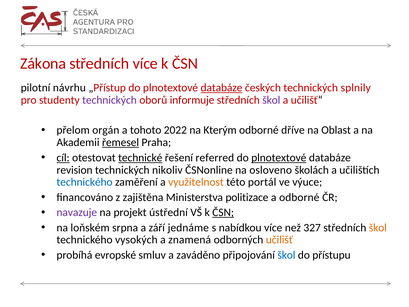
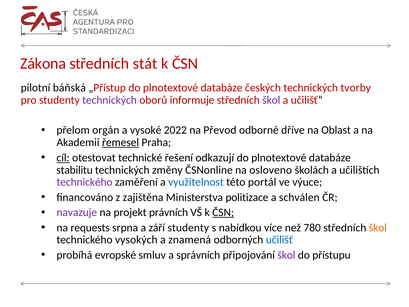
středních více: více -> stát
návrhu: návrhu -> báňská
databáze at (222, 88) underline: present -> none
splnily: splnily -> tvorby
tohoto: tohoto -> vysoké
Kterým: Kterým -> Převod
technické underline: present -> none
referred: referred -> odkazují
plnotextové at (279, 157) underline: present -> none
revision: revision -> stabilitu
nikoliv: nikoliv -> změny
technického at (85, 182) colour: blue -> purple
využitelnost colour: orange -> blue
a odborné: odborné -> schválen
ústřední: ústřední -> právních
loňském: loňském -> requests
září jednáme: jednáme -> studenty
327: 327 -> 780
učilišť colour: orange -> blue
zaváděno: zaváděno -> správních
škol at (286, 255) colour: blue -> purple
